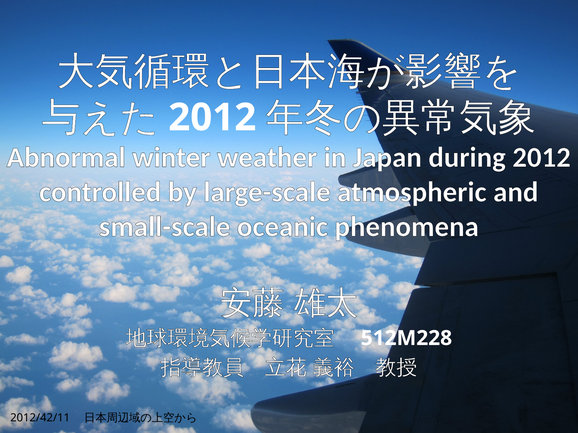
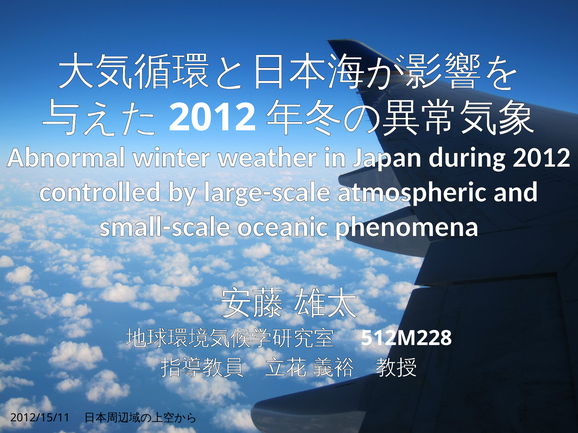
2012/42/11: 2012/42/11 -> 2012/15/11
